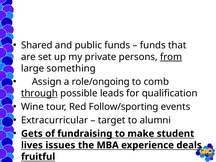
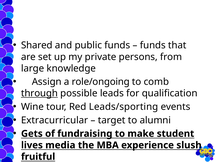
from underline: present -> none
something: something -> knowledge
Follow/sporting: Follow/sporting -> Leads/sporting
issues: issues -> media
deals: deals -> slush
